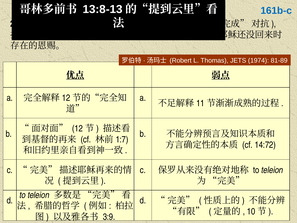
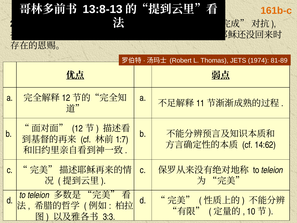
161b-c colour: blue -> orange
14:72: 14:72 -> 14:62
3:9: 3:9 -> 3:3
